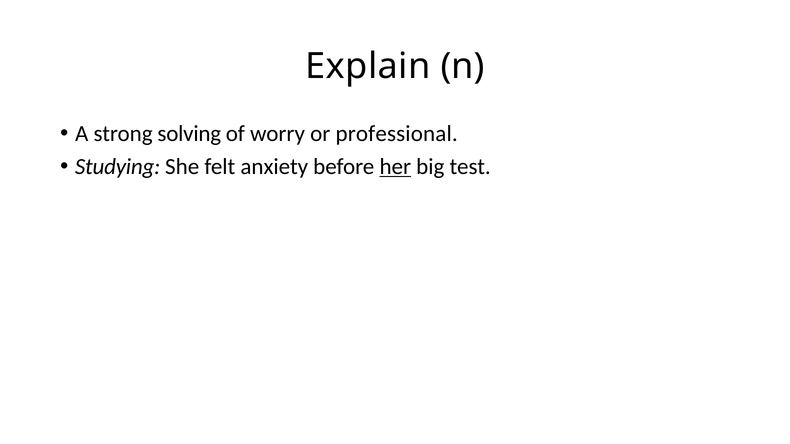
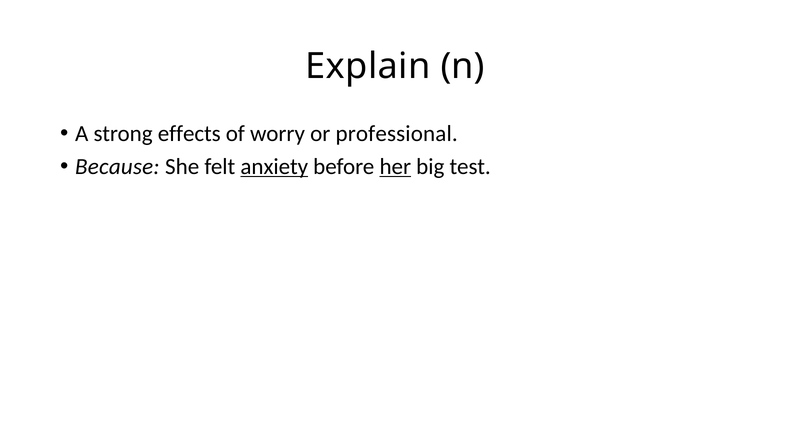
solving: solving -> effects
Studying: Studying -> Because
anxiety underline: none -> present
